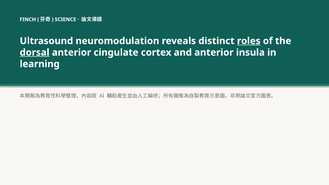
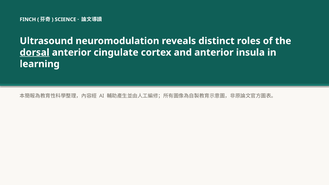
roles underline: present -> none
